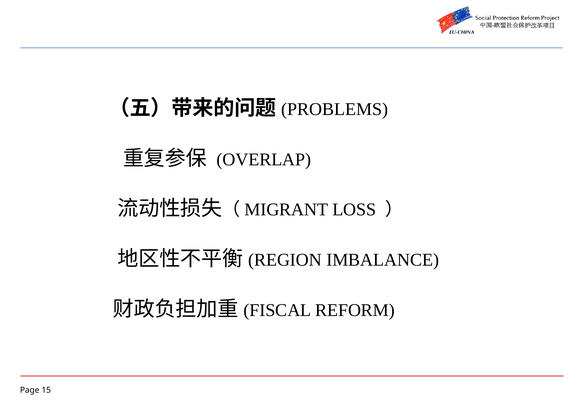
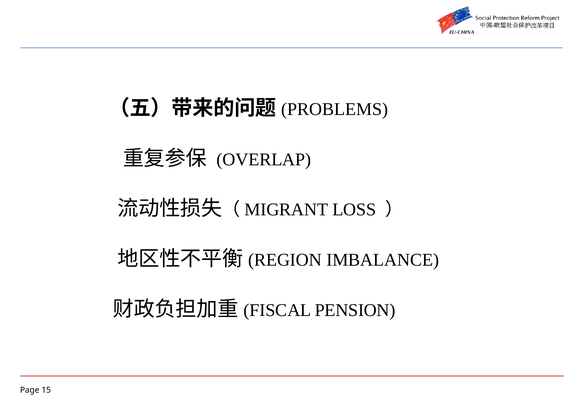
REFORM: REFORM -> PENSION
